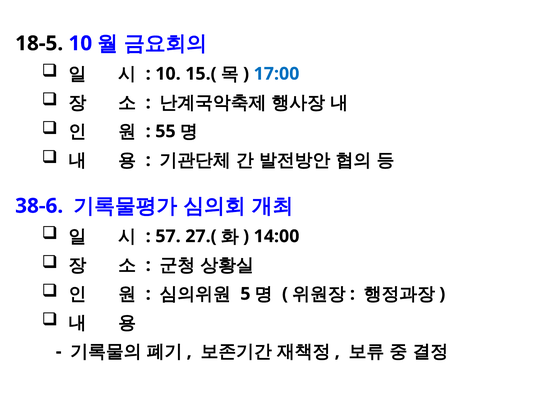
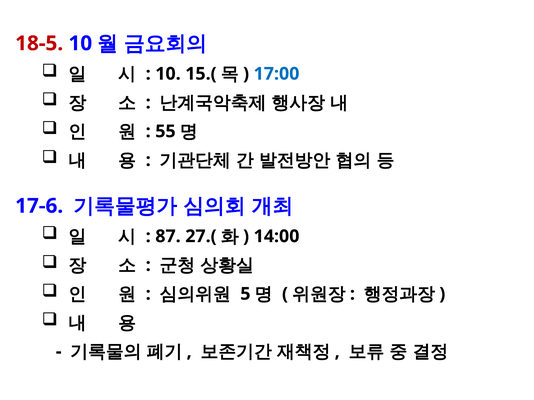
18-5 colour: black -> red
38-6: 38-6 -> 17-6
57: 57 -> 87
